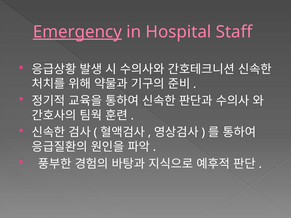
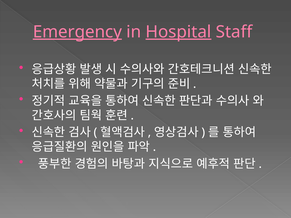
Hospital underline: none -> present
